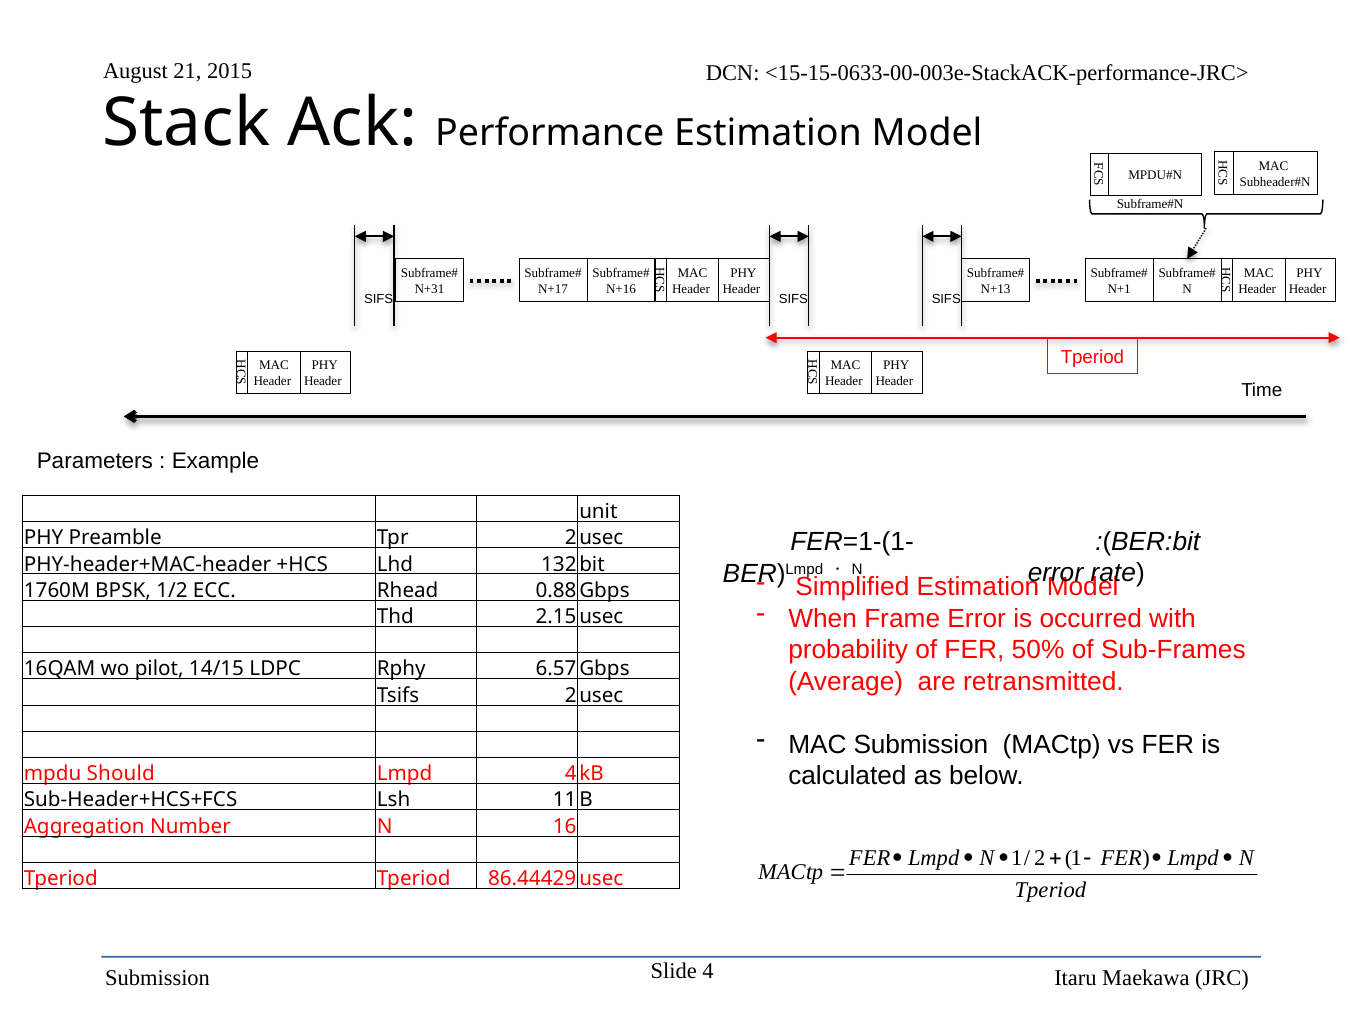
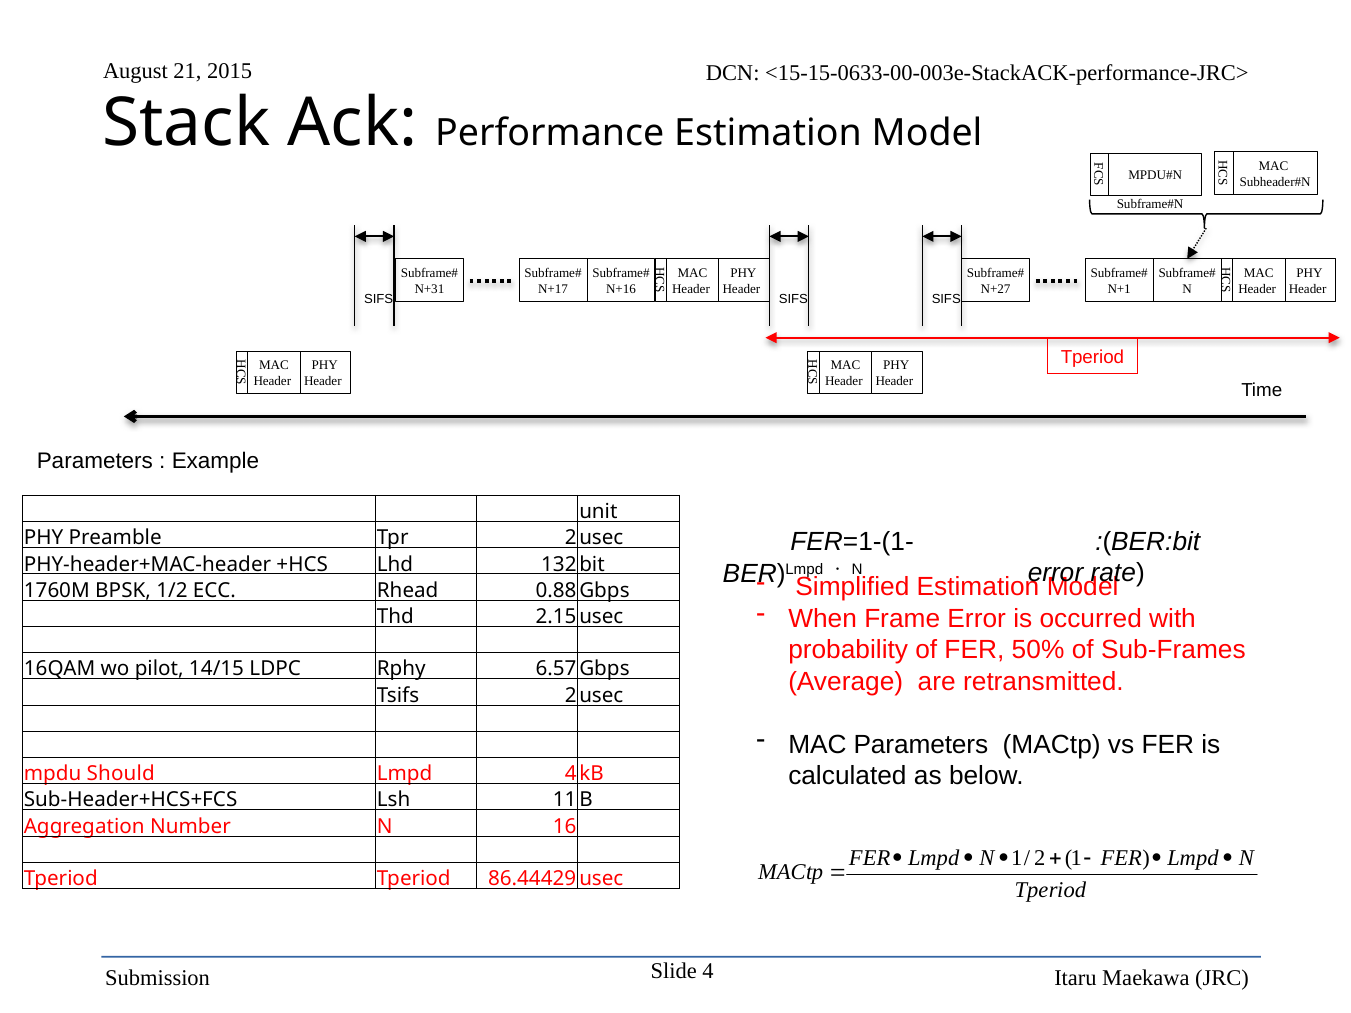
N+13: N+13 -> N+27
MAC Submission: Submission -> Parameters
